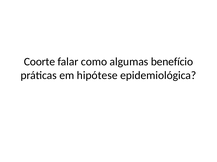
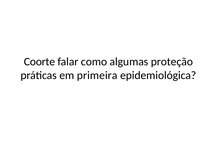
benefício: benefício -> proteção
hipótese: hipótese -> primeira
